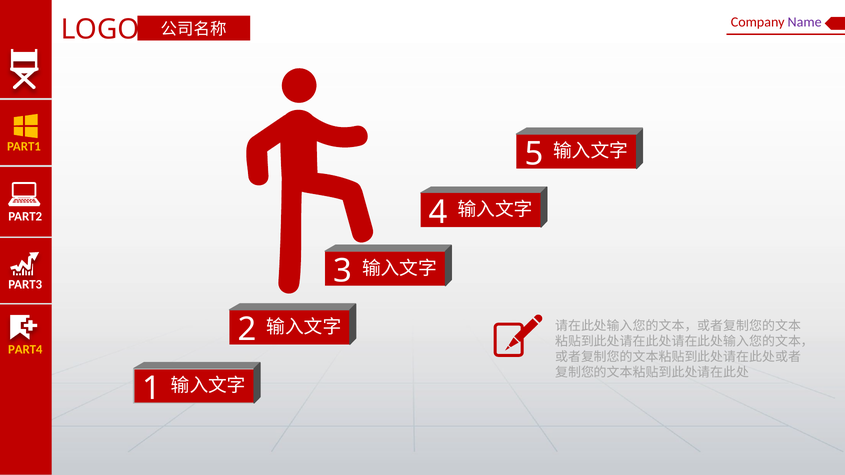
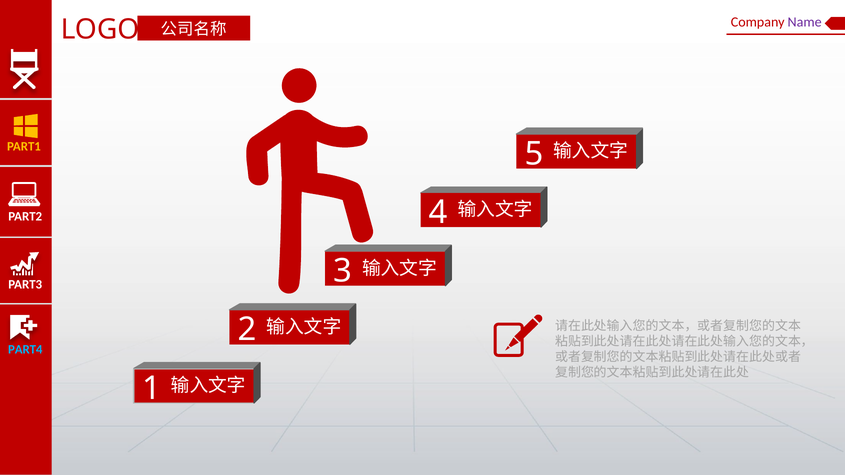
PART4 colour: yellow -> light blue
